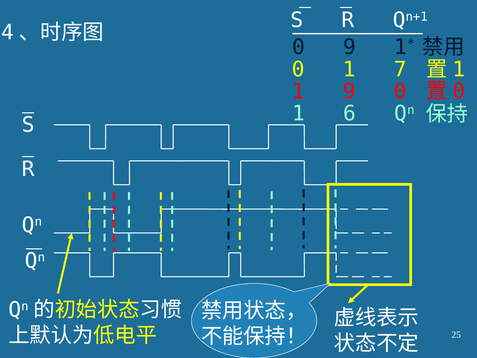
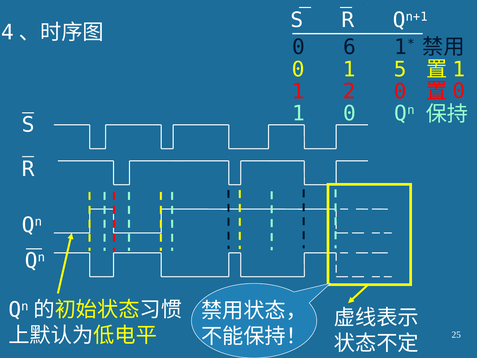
0 9: 9 -> 6
7: 7 -> 5
1 9: 9 -> 2
1 6: 6 -> 0
